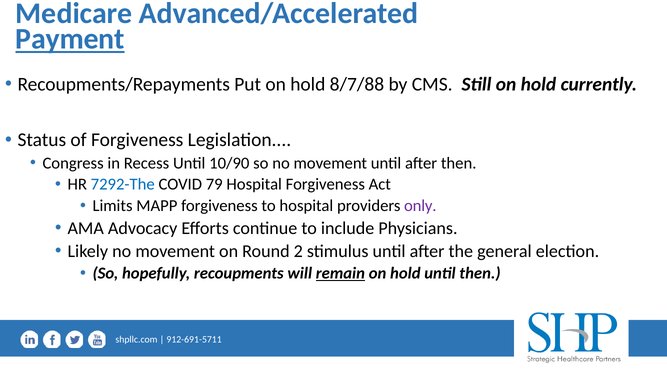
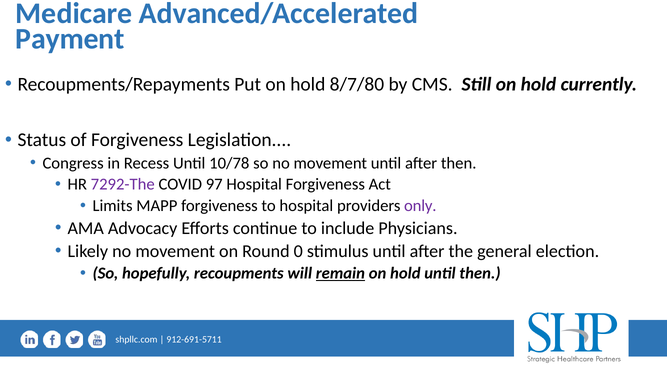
Payment underline: present -> none
8/7/88: 8/7/88 -> 8/7/80
10/90: 10/90 -> 10/78
7292-The colour: blue -> purple
79: 79 -> 97
2: 2 -> 0
